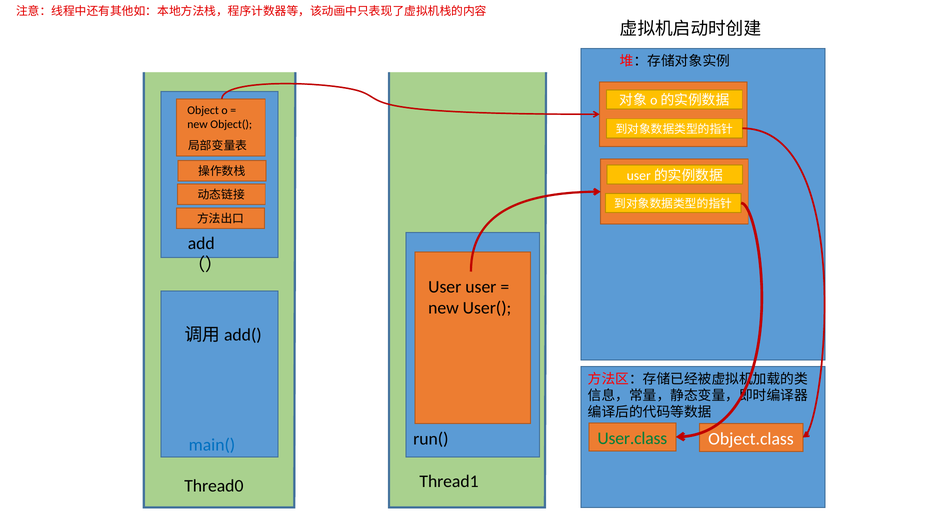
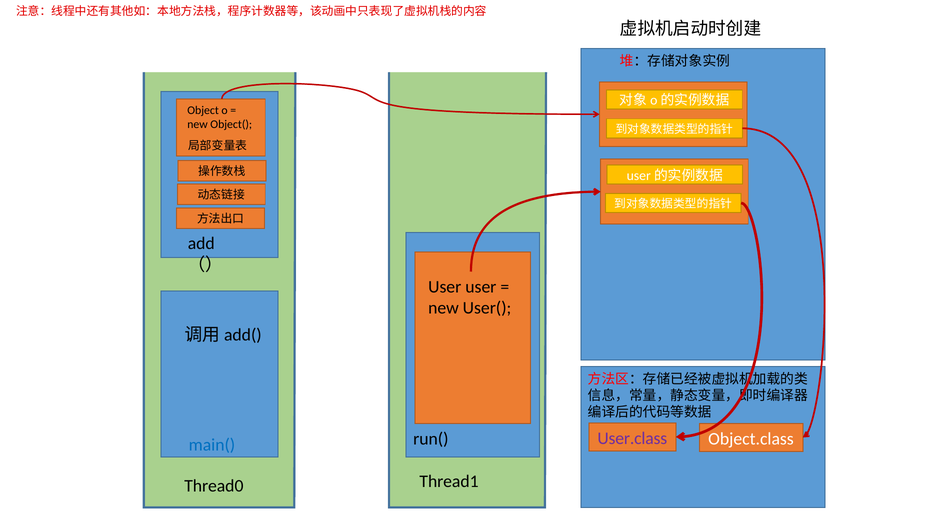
User.class colour: green -> purple
